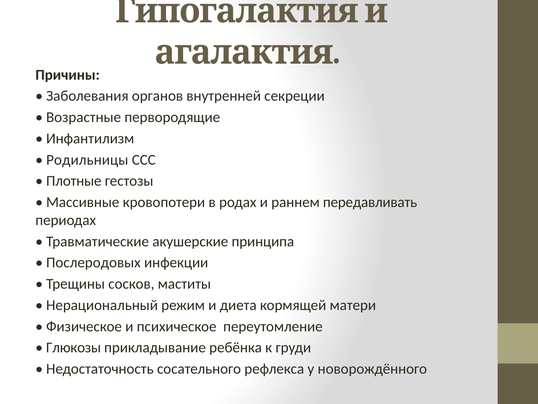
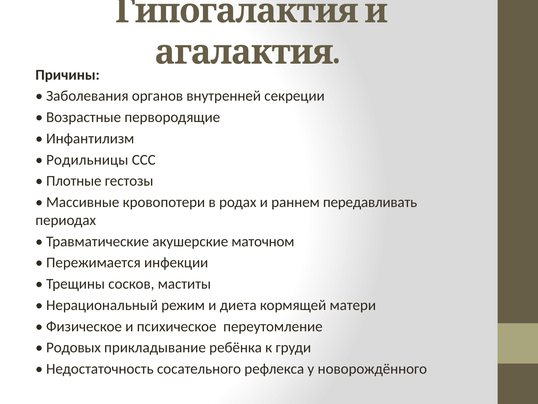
принципа: принципа -> маточном
Послеродовых: Послеродовых -> Пережимается
Глюкозы: Глюкозы -> Родовых
